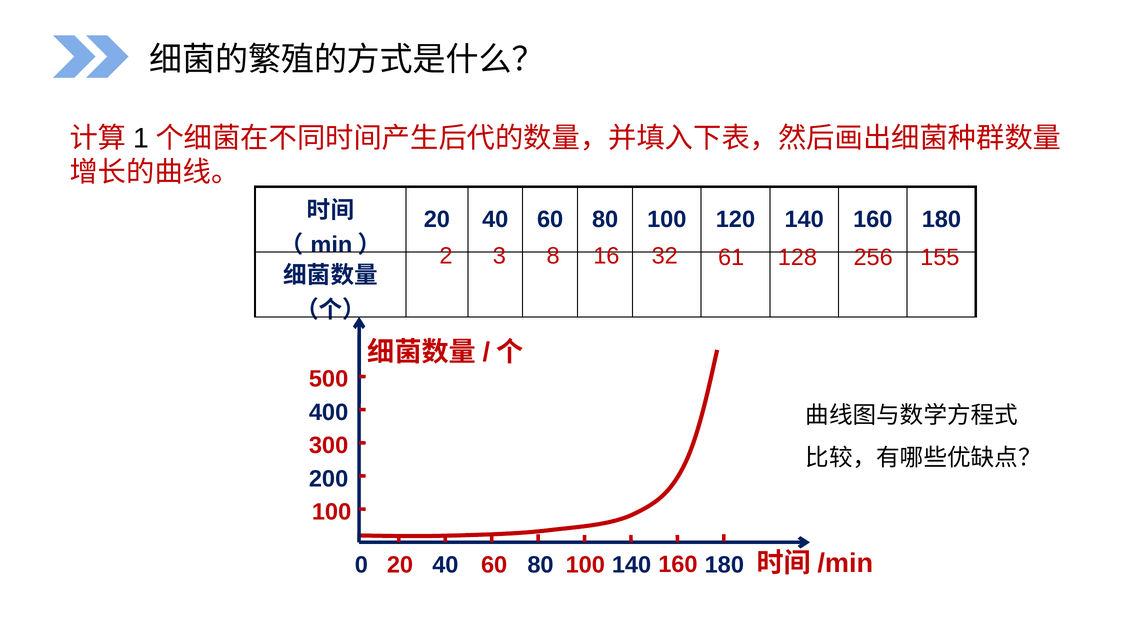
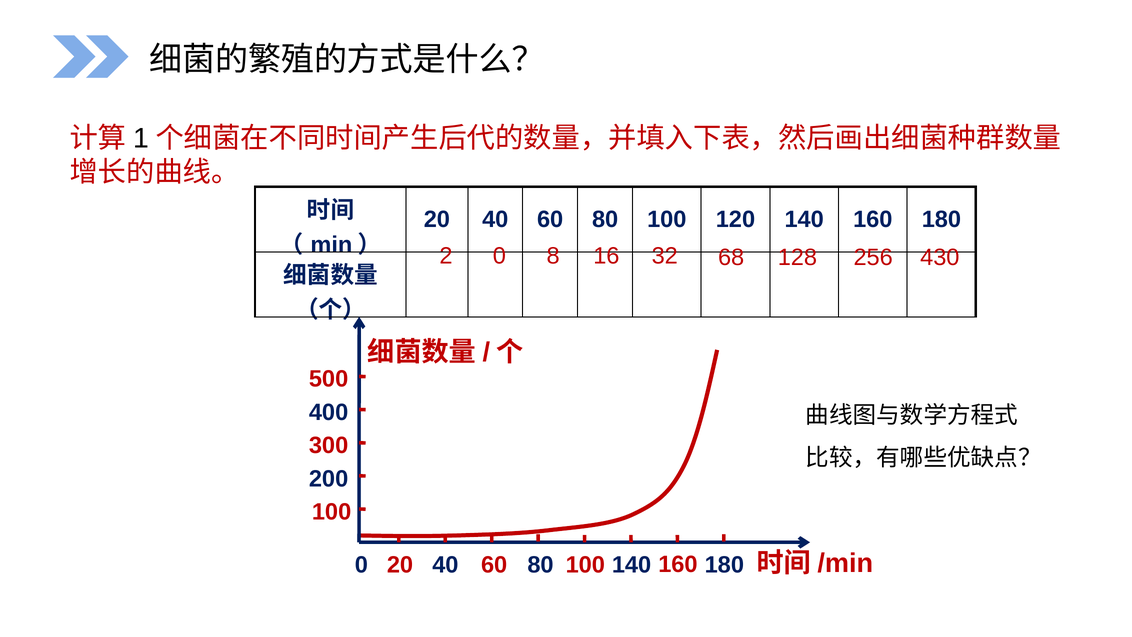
2 3: 3 -> 0
61: 61 -> 68
155: 155 -> 430
